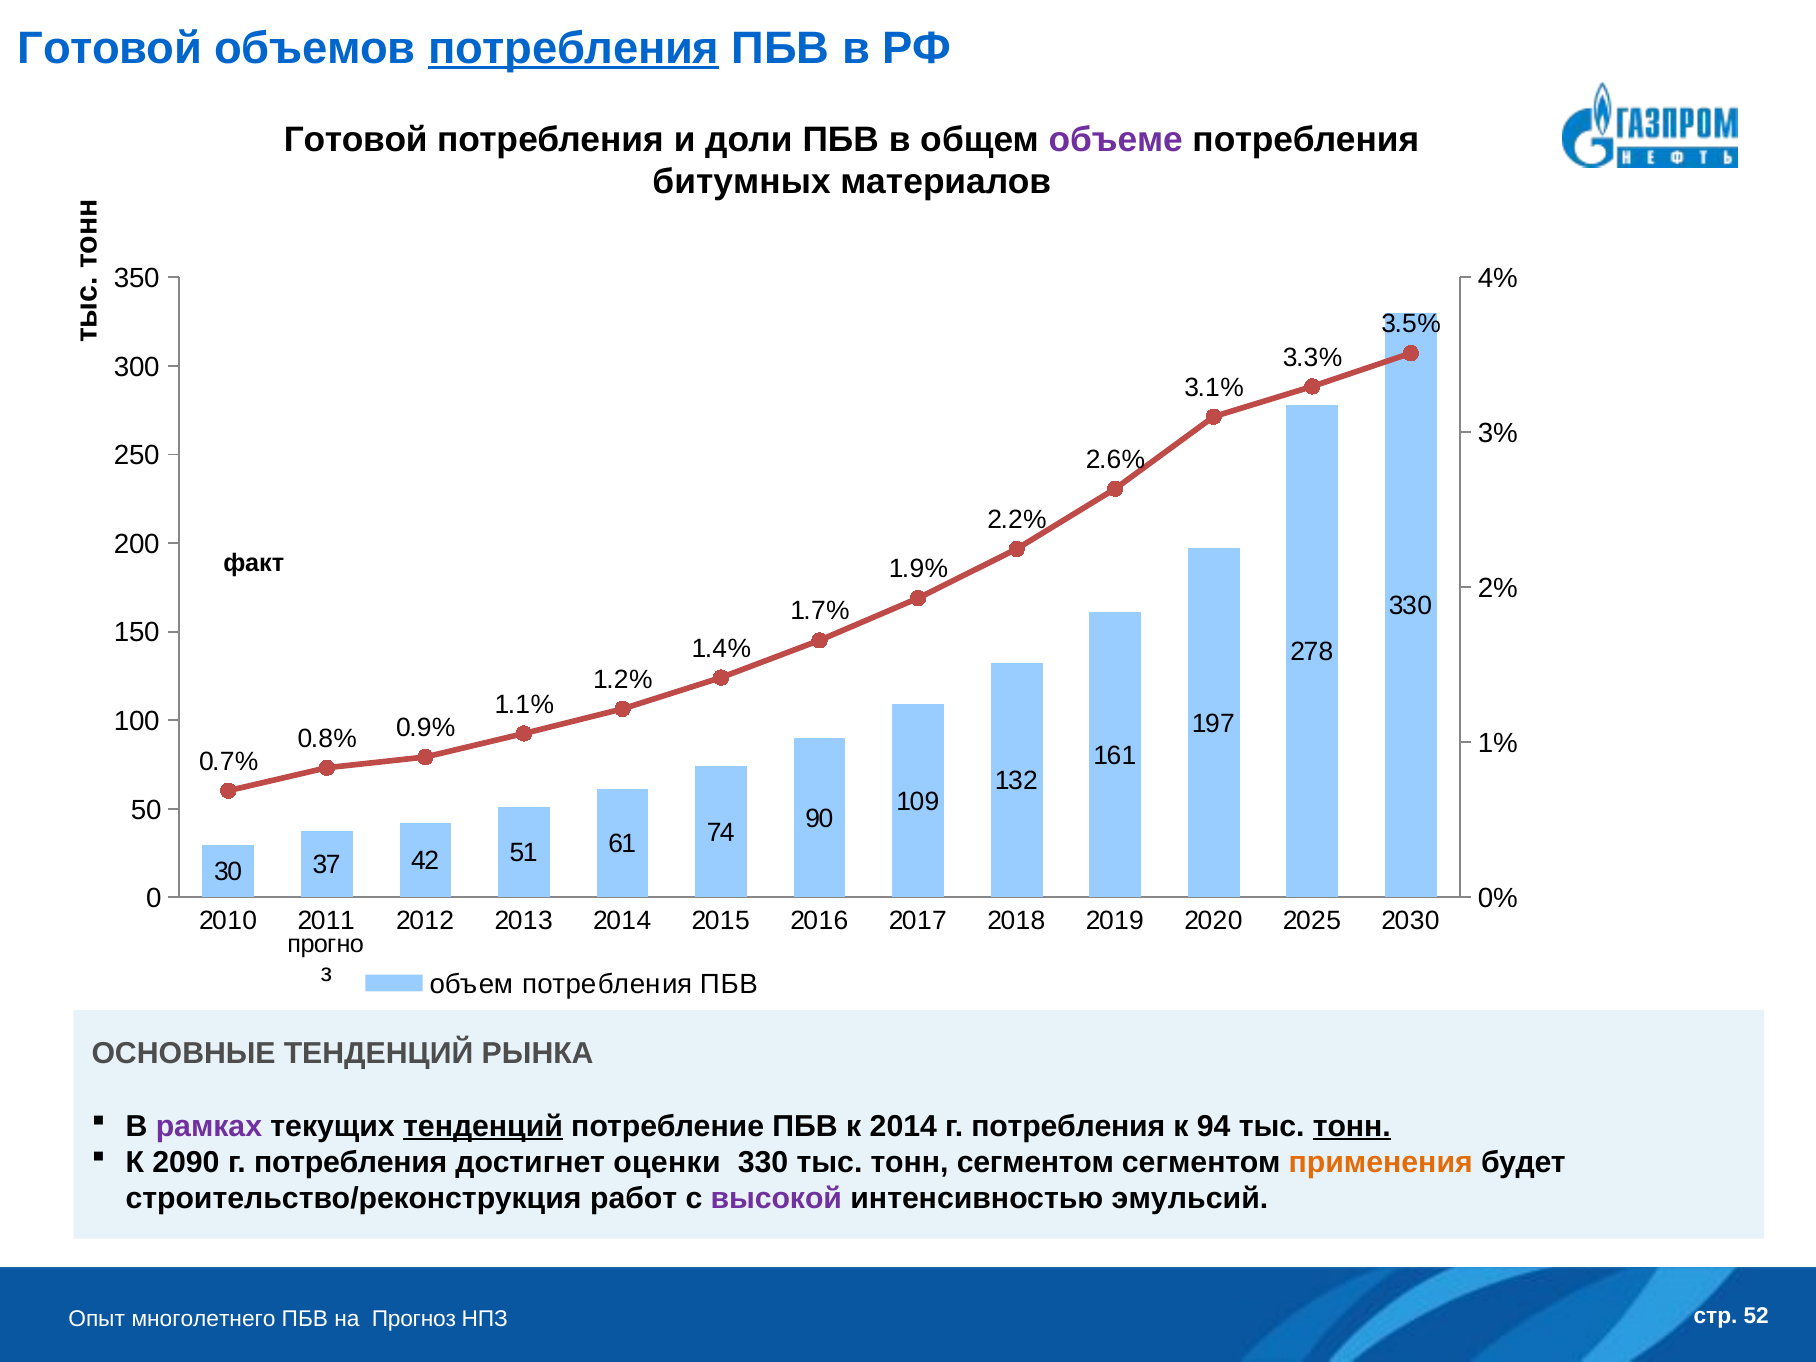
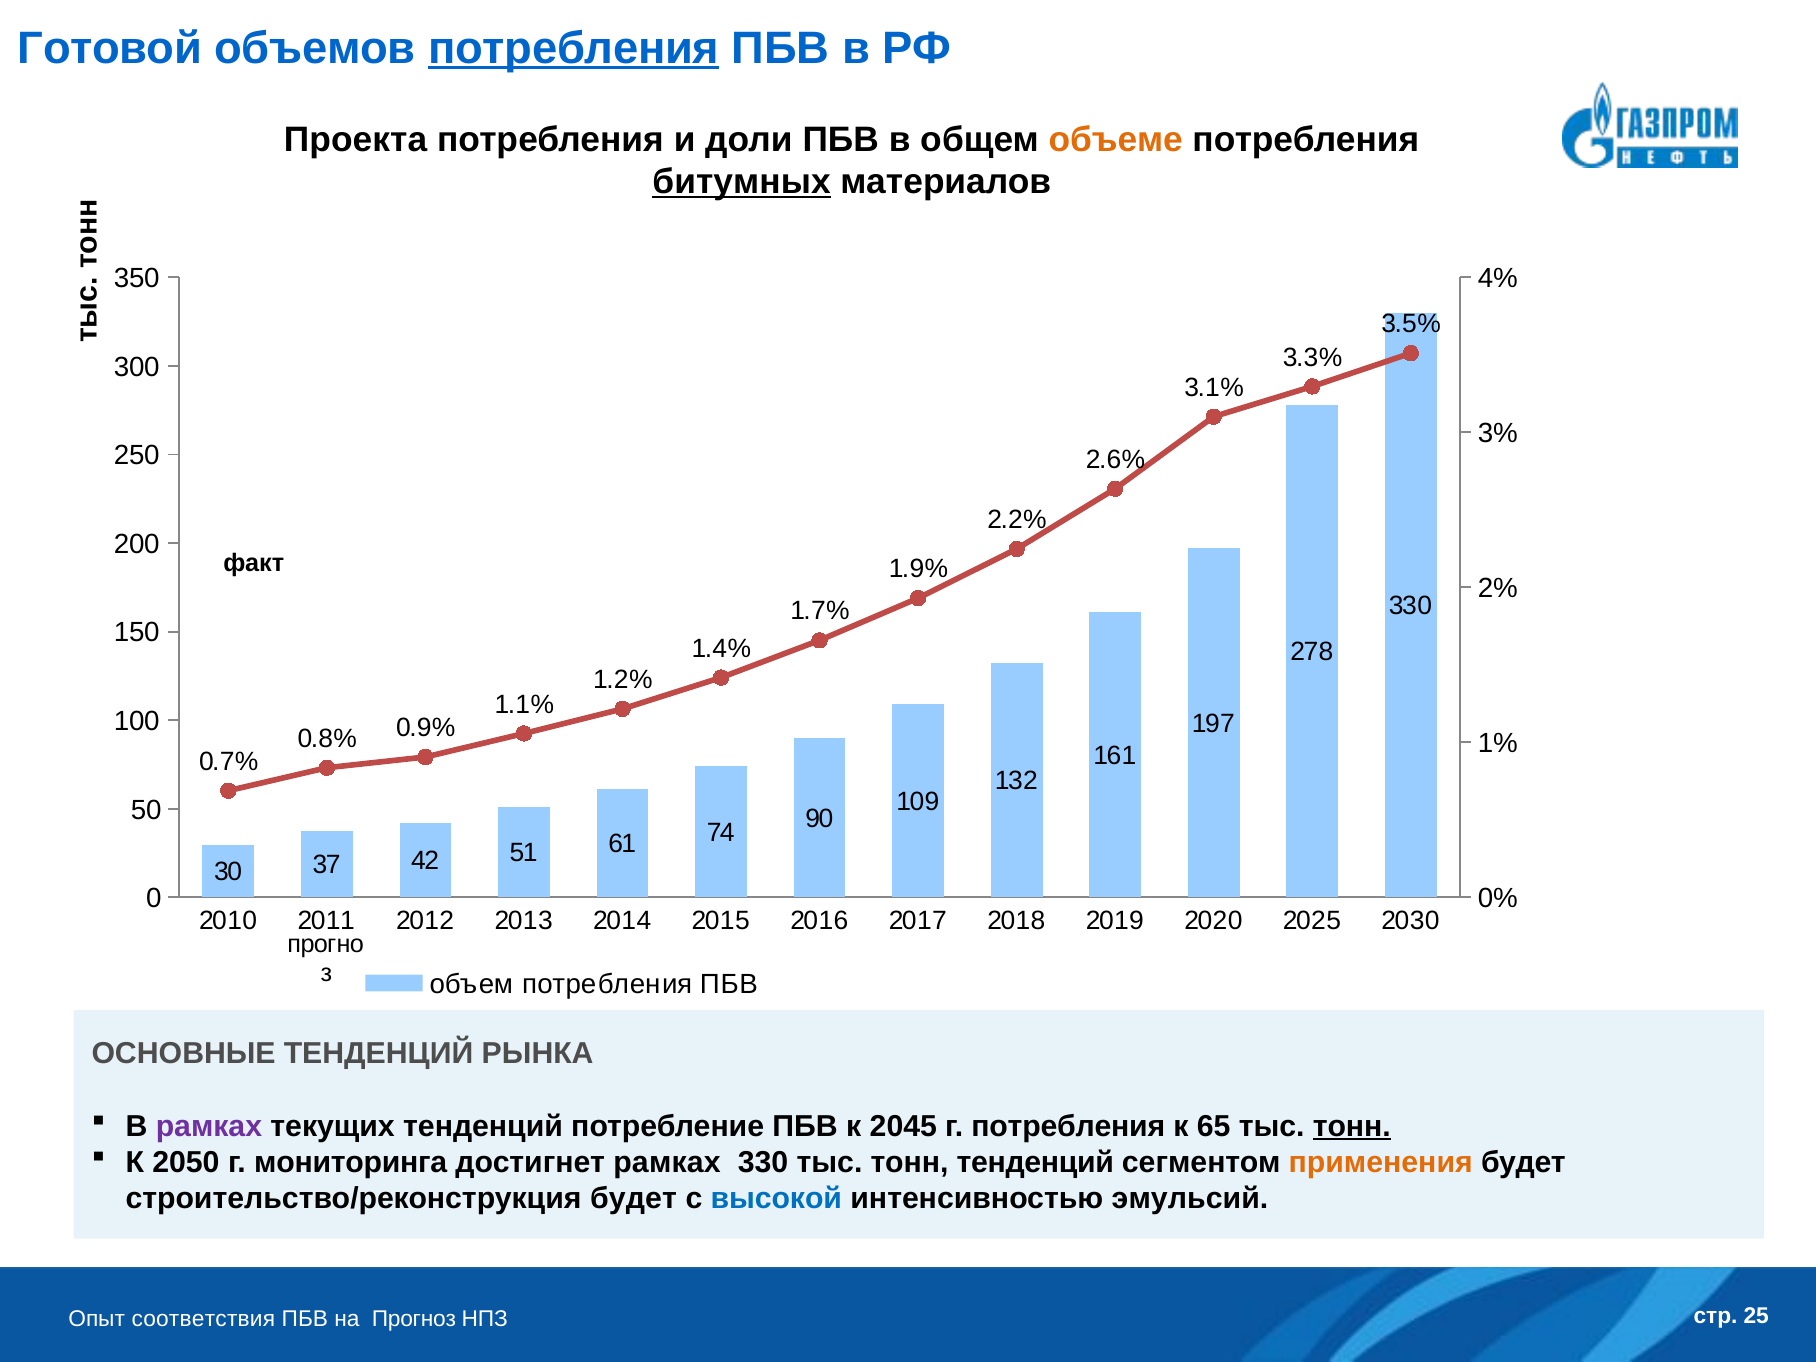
Готовой at (356, 140): Готовой -> Проекта
объеме colour: purple -> orange
битумных underline: none -> present
тенденций at (483, 1126) underline: present -> none
к 2014: 2014 -> 2045
94: 94 -> 65
2090: 2090 -> 2050
потребления at (351, 1163): потребления -> мониторинга
достигнет оценки: оценки -> рамках
тонн сегментом: сегментом -> тенденций
строительство/реконструкция работ: работ -> будет
высокой colour: purple -> blue
52: 52 -> 25
многолетнего: многолетнего -> соответствия
